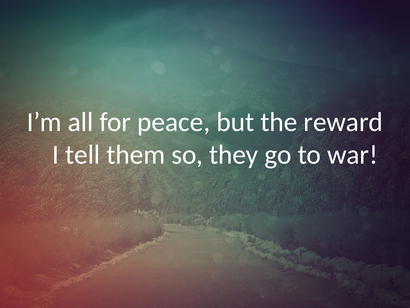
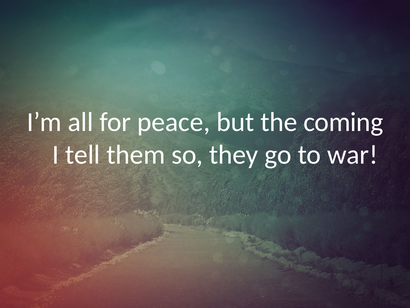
reward: reward -> coming
